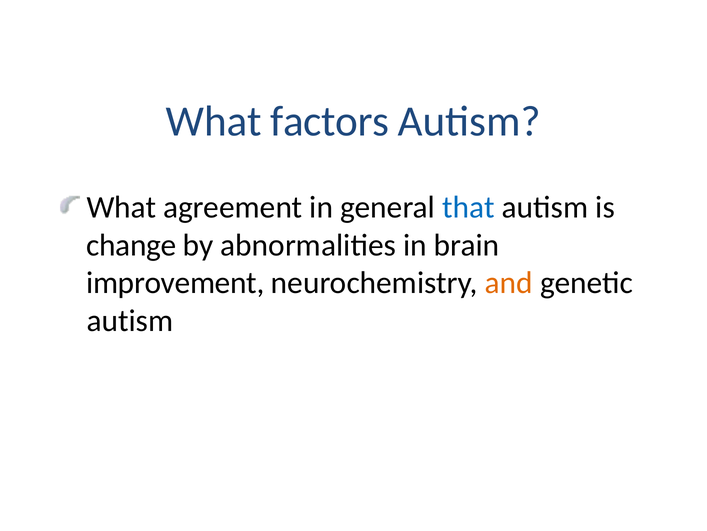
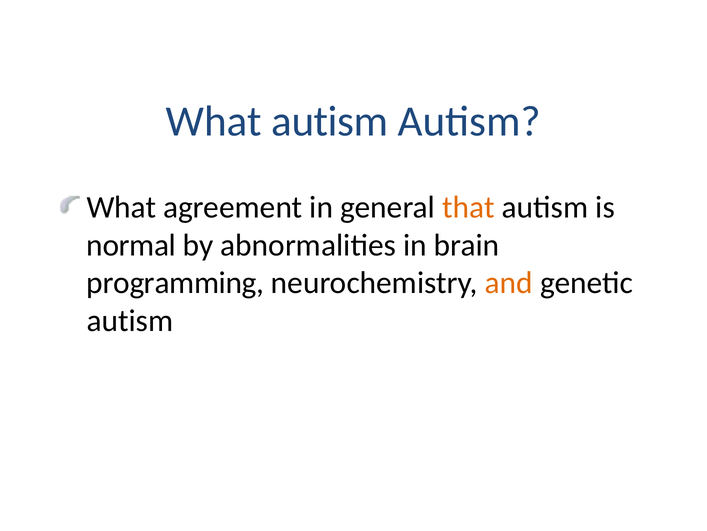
What factors: factors -> autism
that colour: blue -> orange
change: change -> normal
improvement: improvement -> programming
